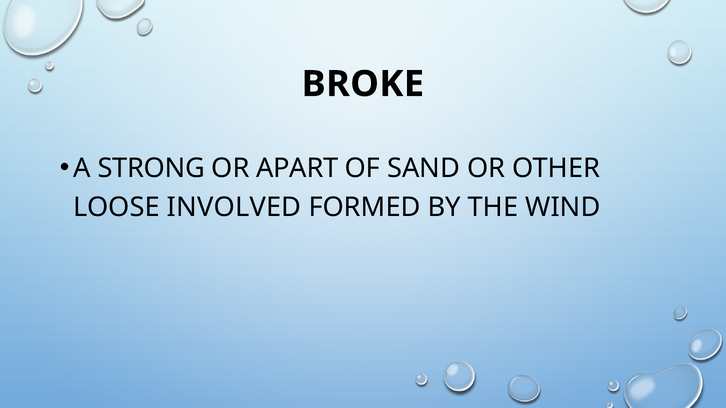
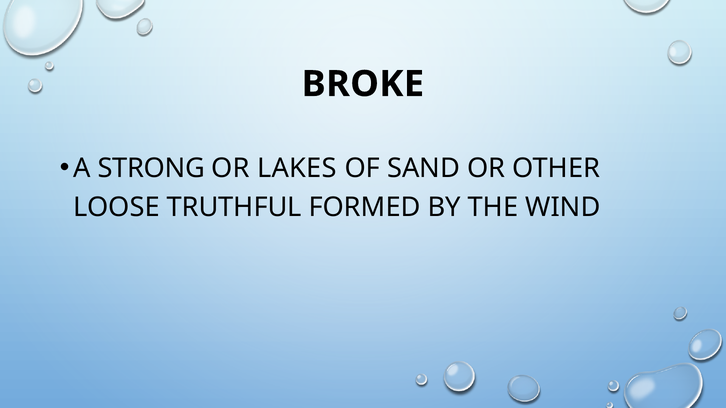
APART: APART -> LAKES
INVOLVED: INVOLVED -> TRUTHFUL
